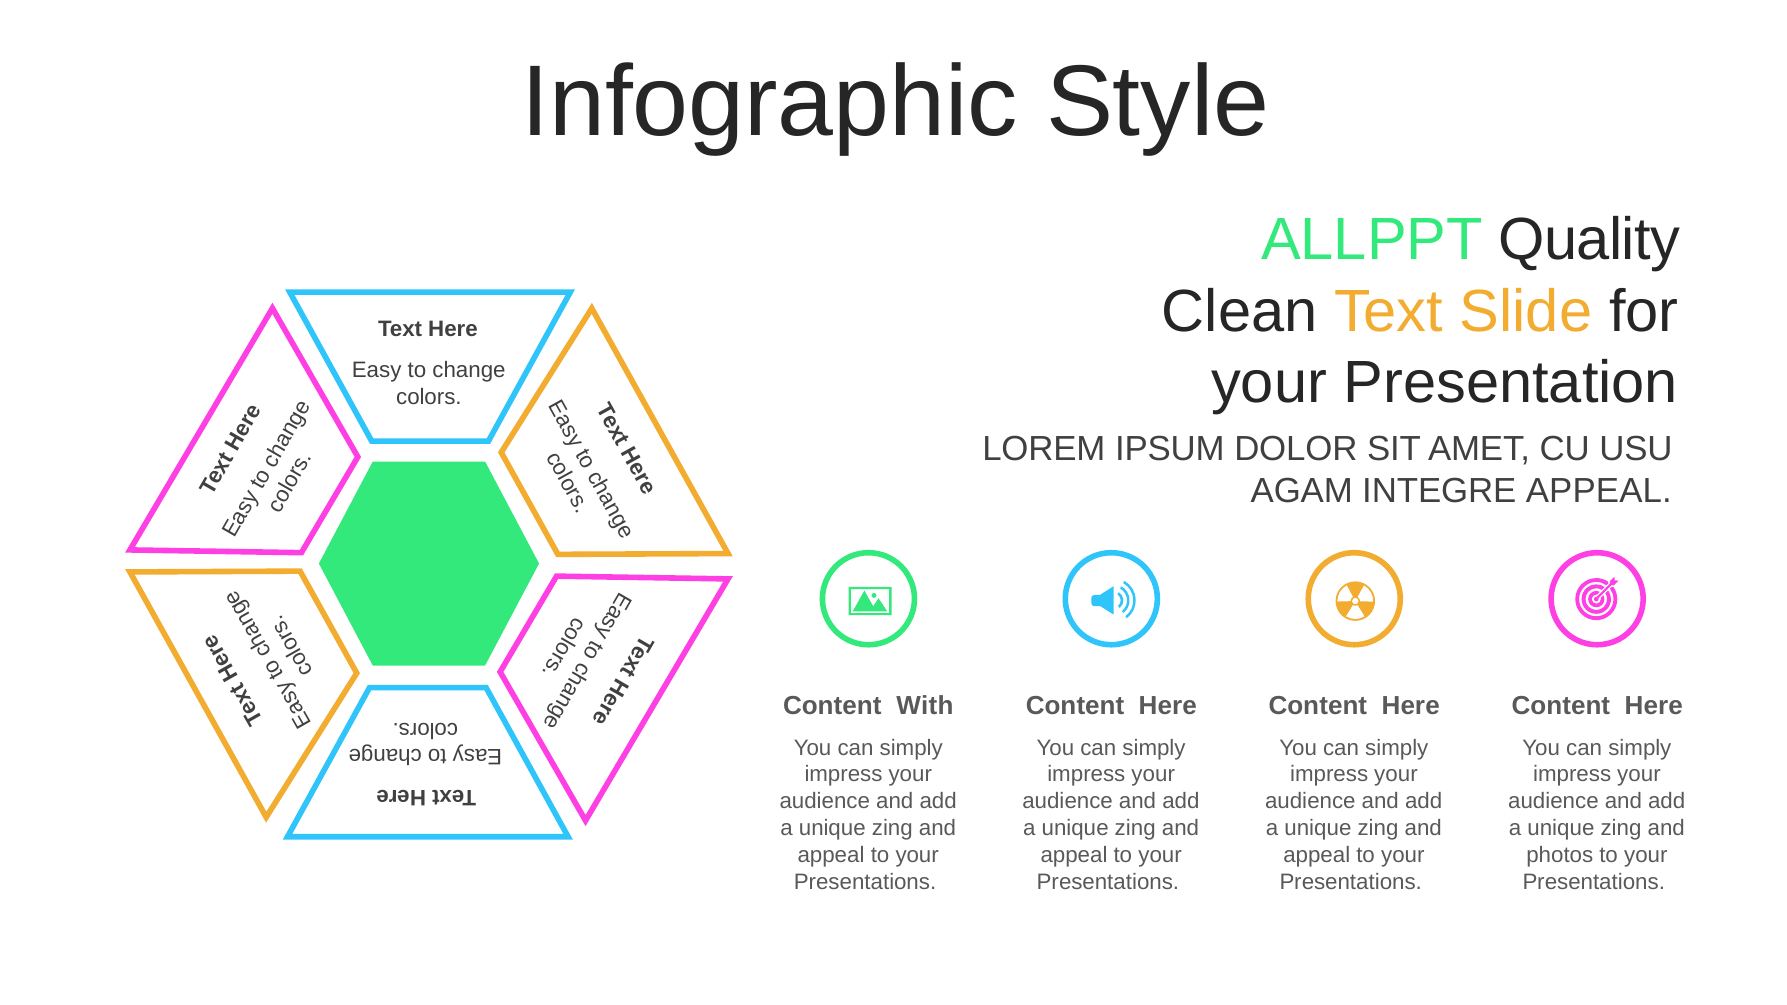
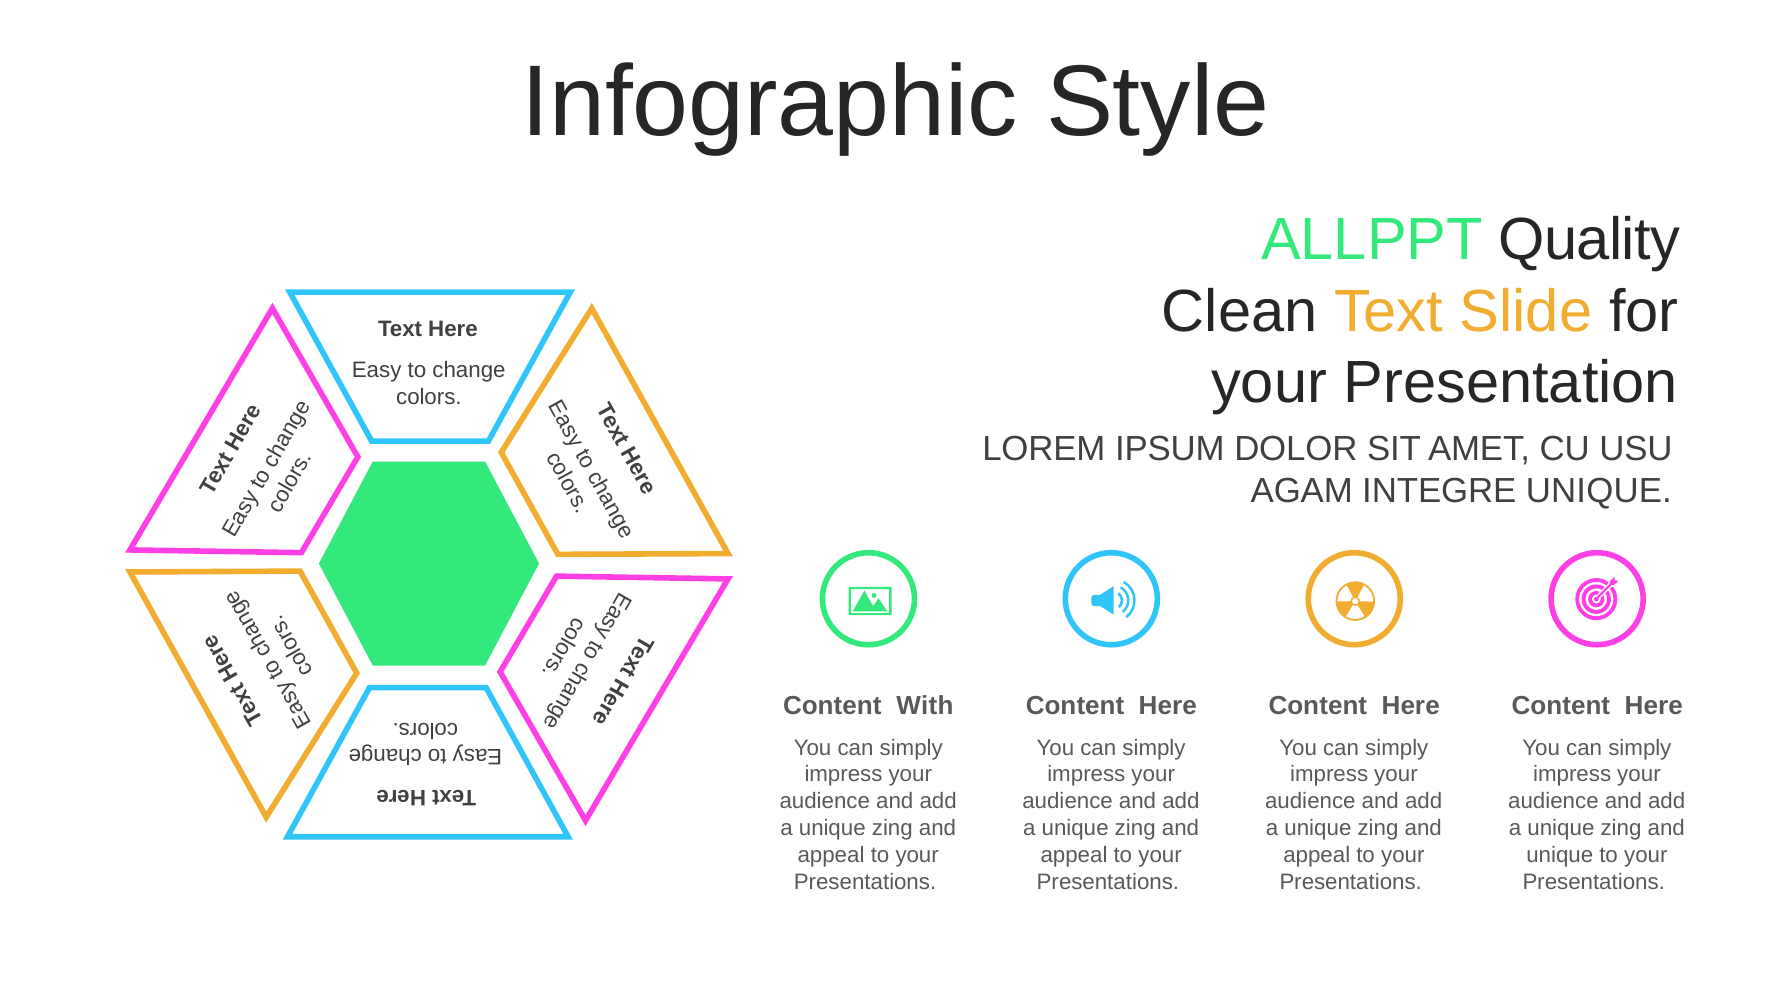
INTEGRE APPEAL: APPEAL -> UNIQUE
photos at (1560, 855): photos -> unique
